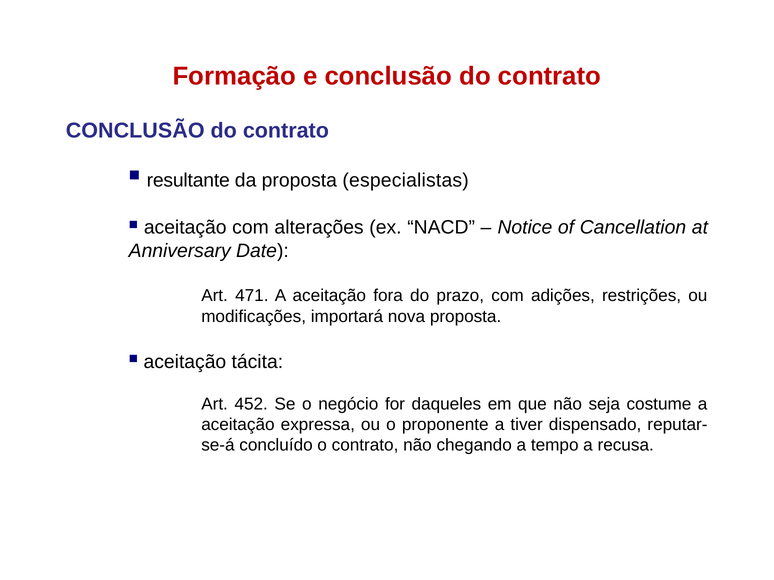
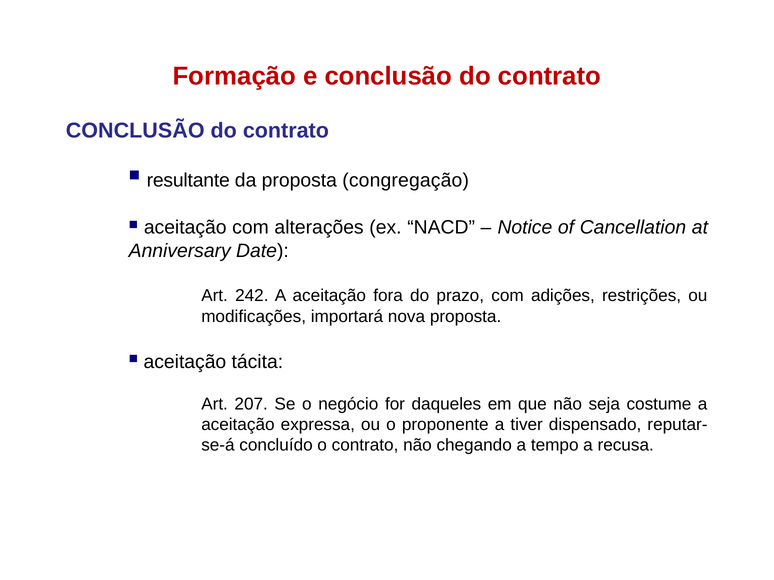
especialistas: especialistas -> congregação
471: 471 -> 242
452: 452 -> 207
